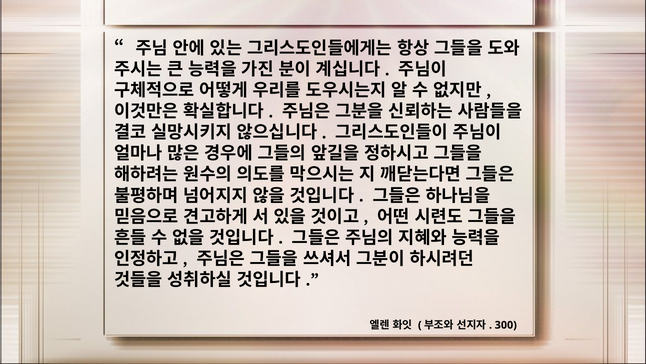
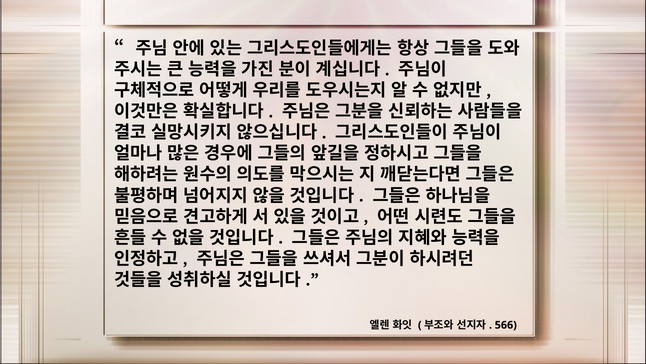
300: 300 -> 566
